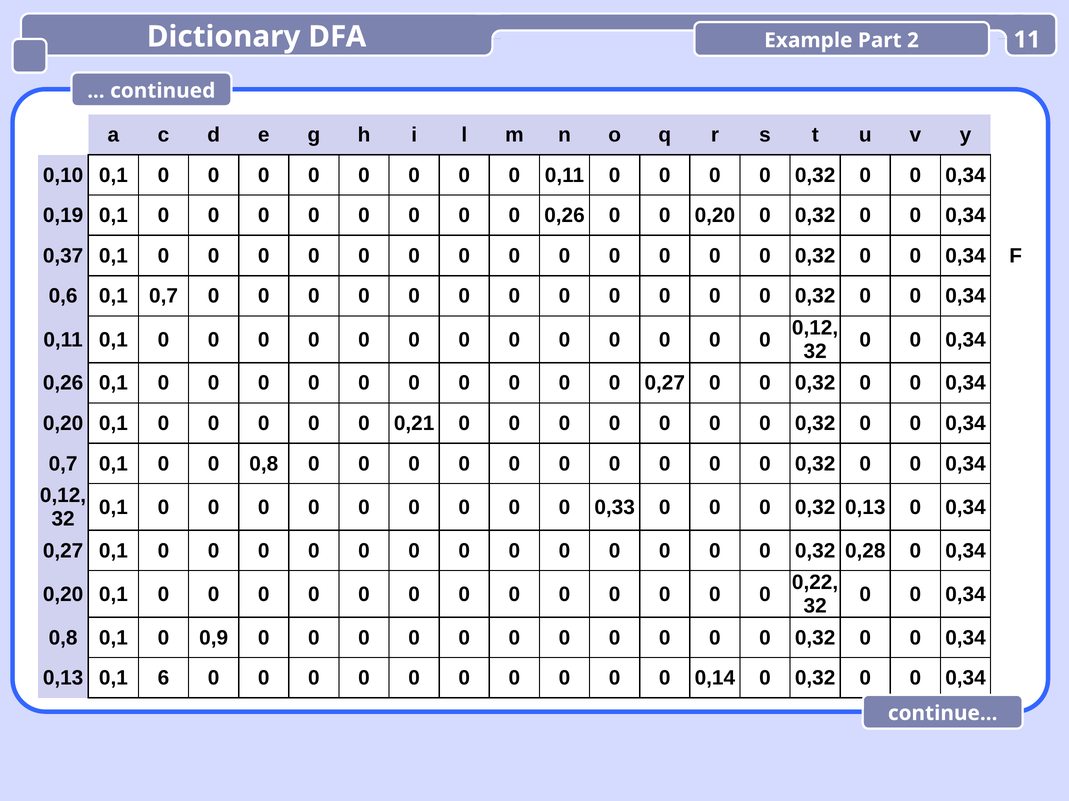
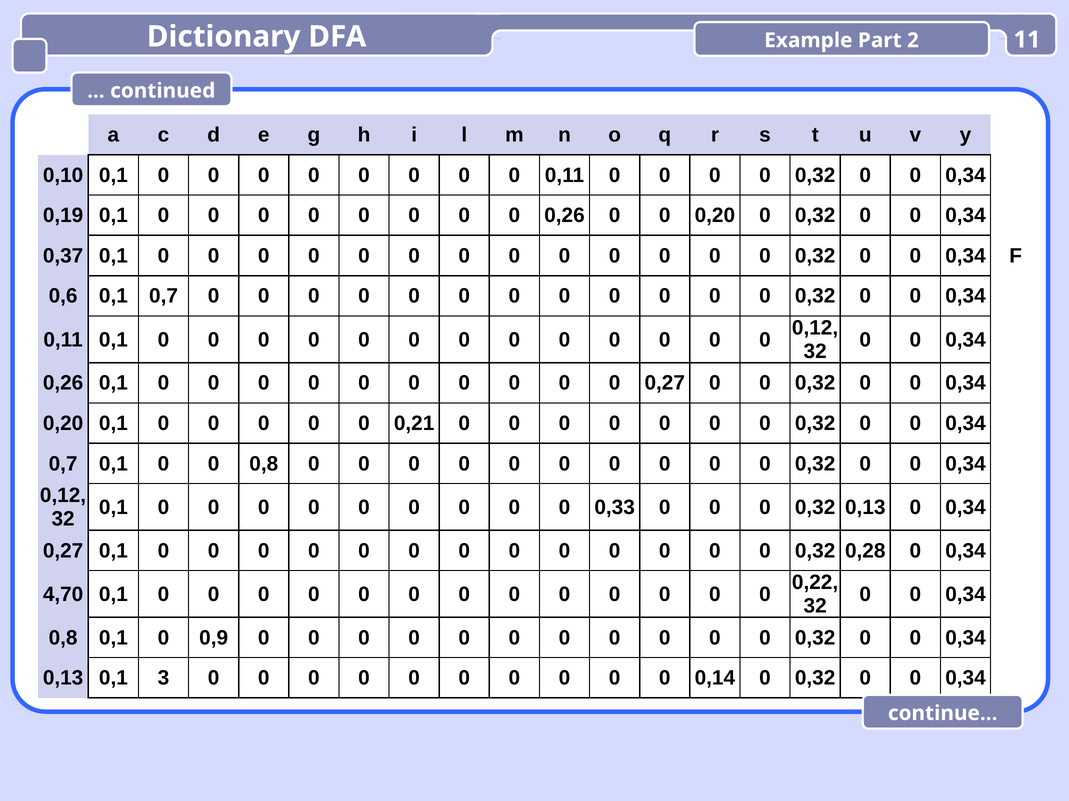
0,20 at (63, 595): 0,20 -> 4,70
6: 6 -> 3
